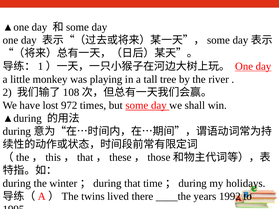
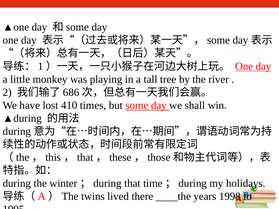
108: 108 -> 686
972: 972 -> 410
1992: 1992 -> 1998
